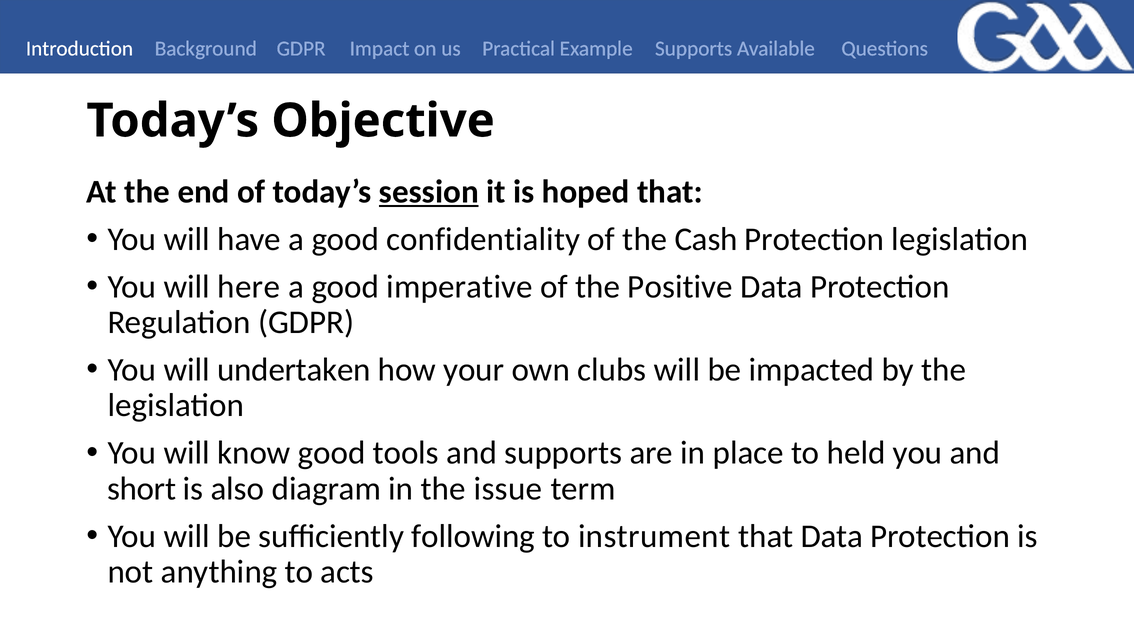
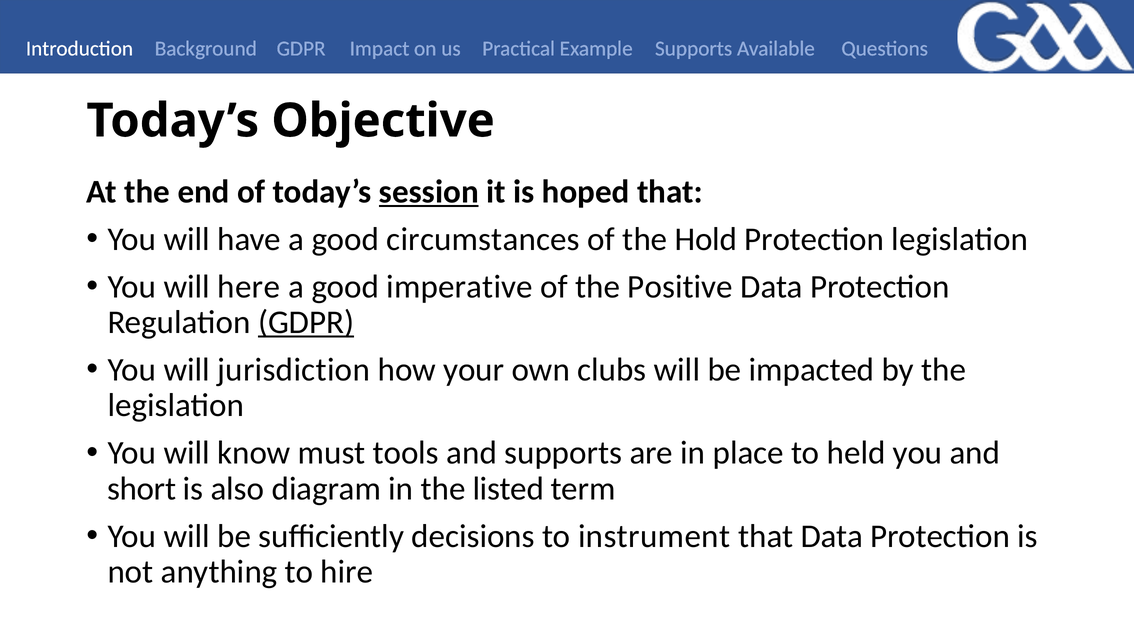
confidentiality: confidentiality -> circumstances
Cash: Cash -> Hold
GDPR at (306, 322) underline: none -> present
undertaken: undertaken -> jurisdiction
know good: good -> must
issue: issue -> listed
following: following -> decisions
acts: acts -> hire
